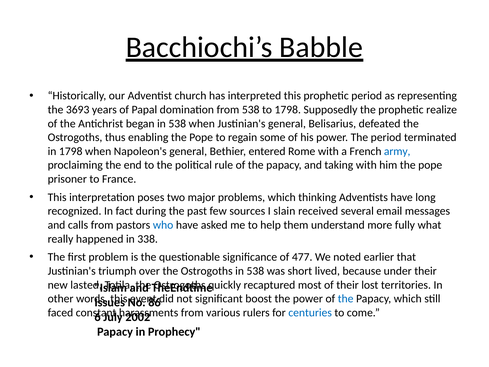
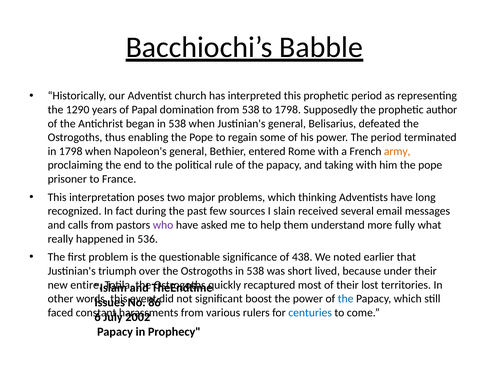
3693: 3693 -> 1290
realize: realize -> author
army colour: blue -> orange
who colour: blue -> purple
338: 338 -> 536
477: 477 -> 438
lasted: lasted -> entire
